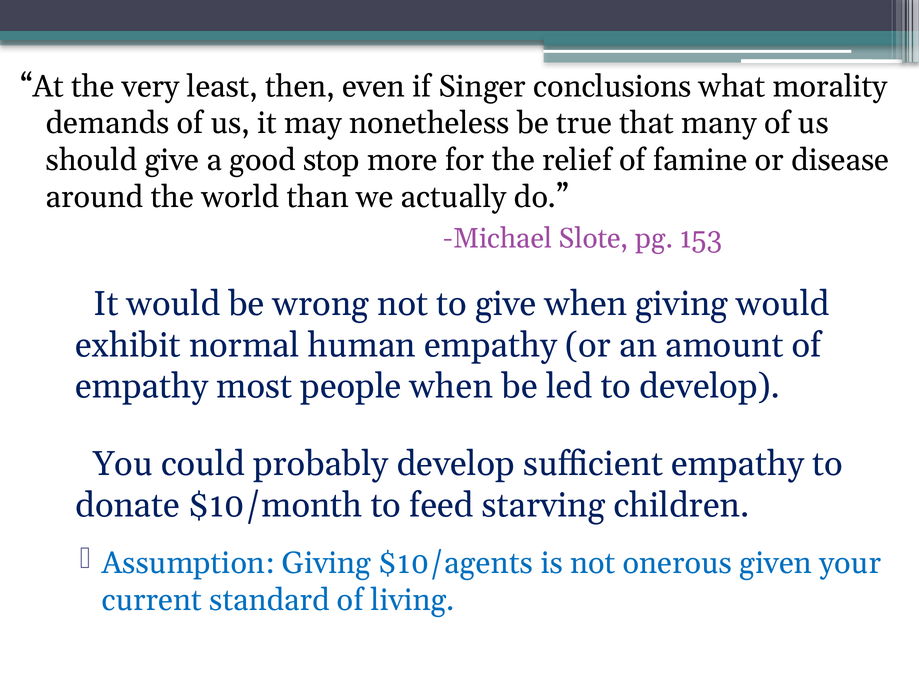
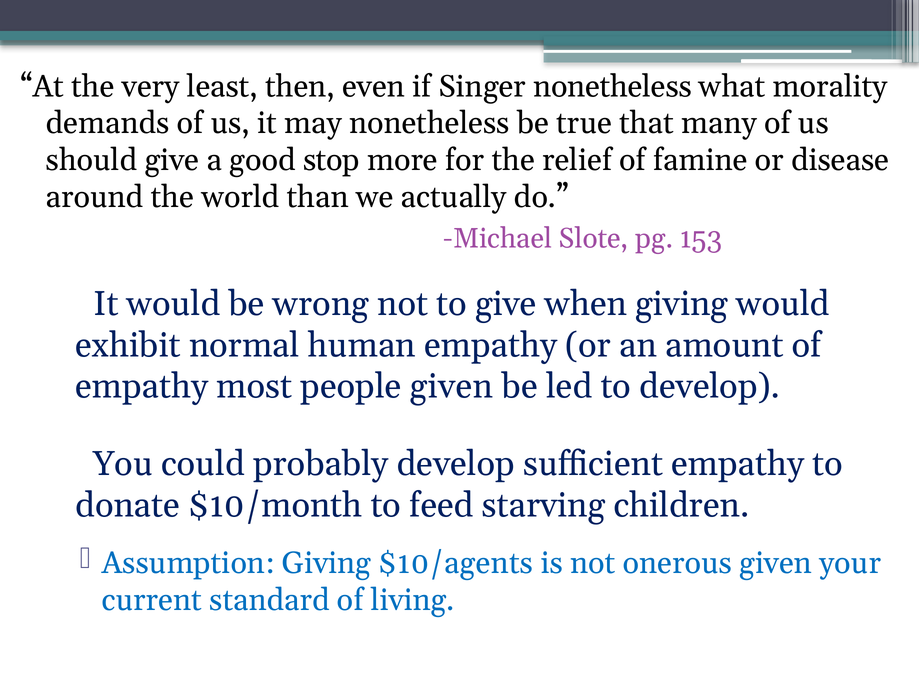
Singer conclusions: conclusions -> nonetheless
people when: when -> given
